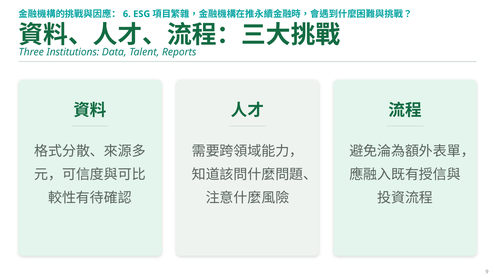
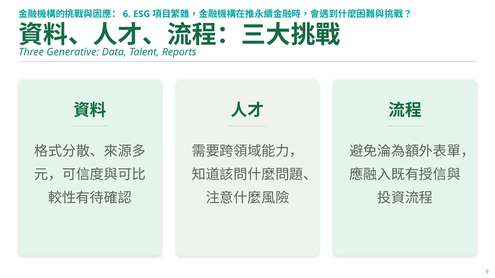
Institutions: Institutions -> Generative
